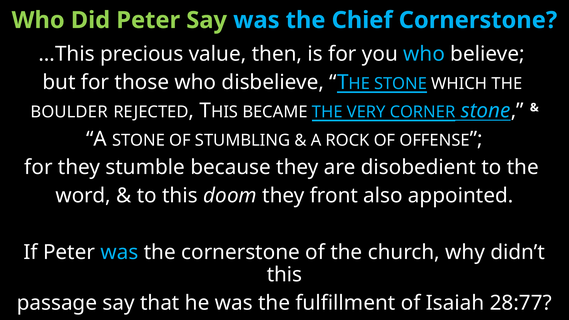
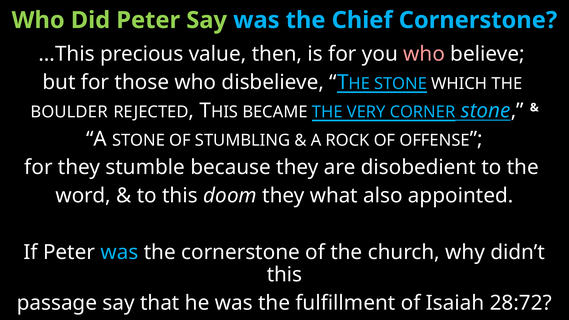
who at (424, 54) colour: light blue -> pink
front: front -> what
28:77: 28:77 -> 28:72
